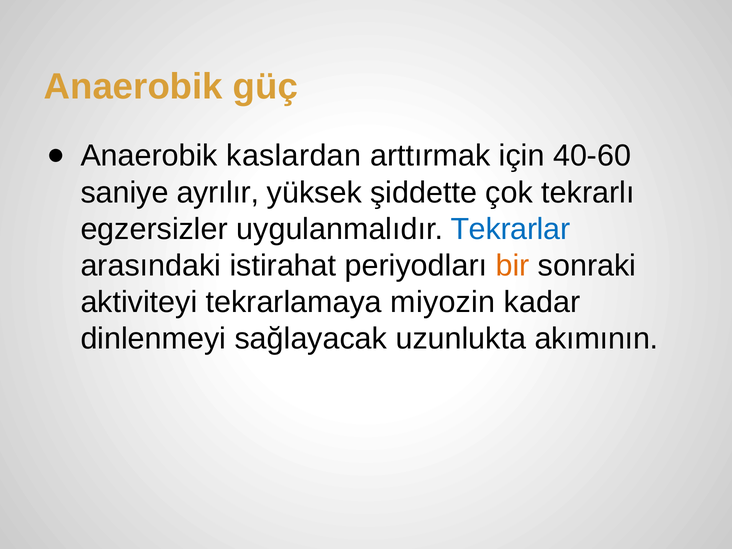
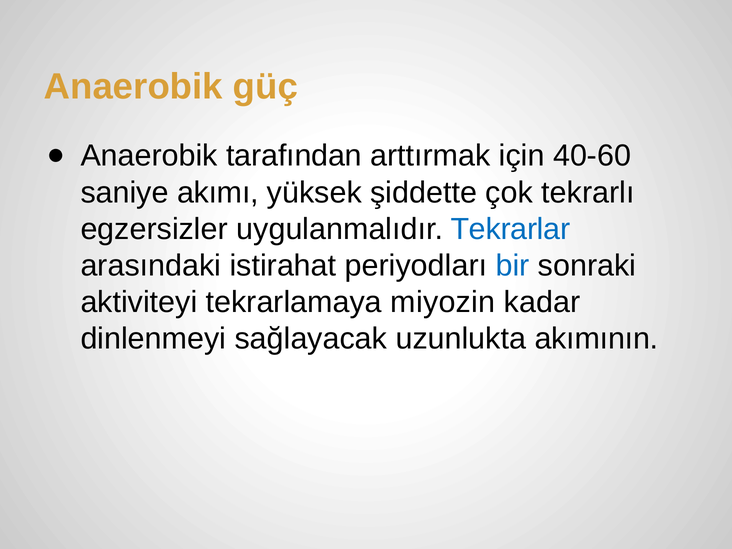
kaslardan: kaslardan -> tarafından
ayrılır: ayrılır -> akımı
bir colour: orange -> blue
